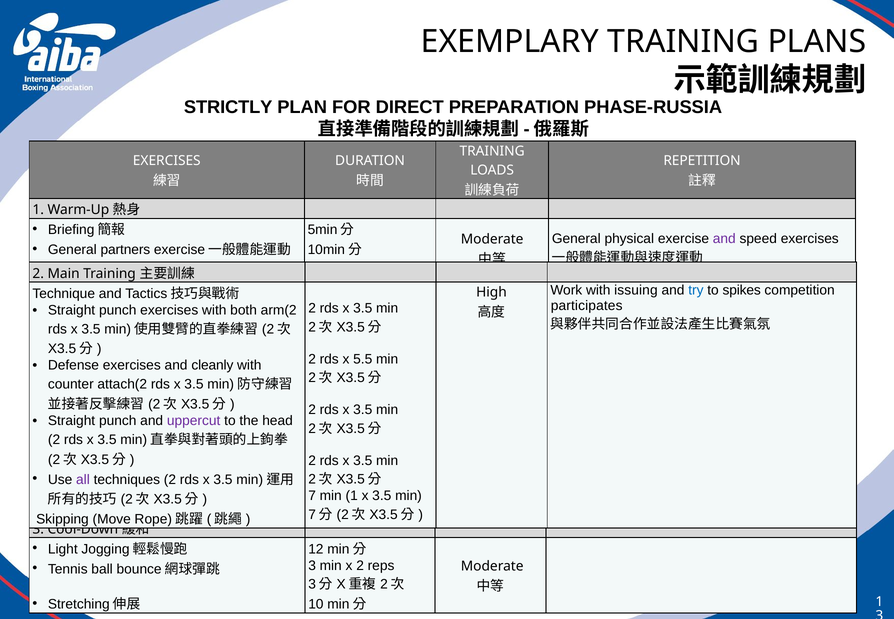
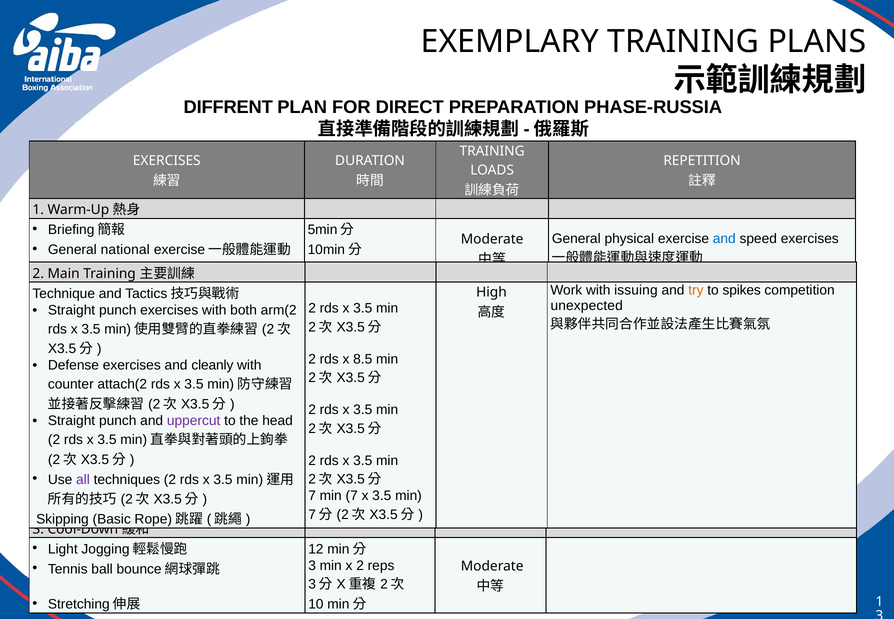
STRICTLY: STRICTLY -> DIFFRENT
and at (724, 239) colour: purple -> blue
partners: partners -> national
try colour: blue -> orange
participates: participates -> unexpected
5.5: 5.5 -> 8.5
min 1: 1 -> 7
Move: Move -> Basic
